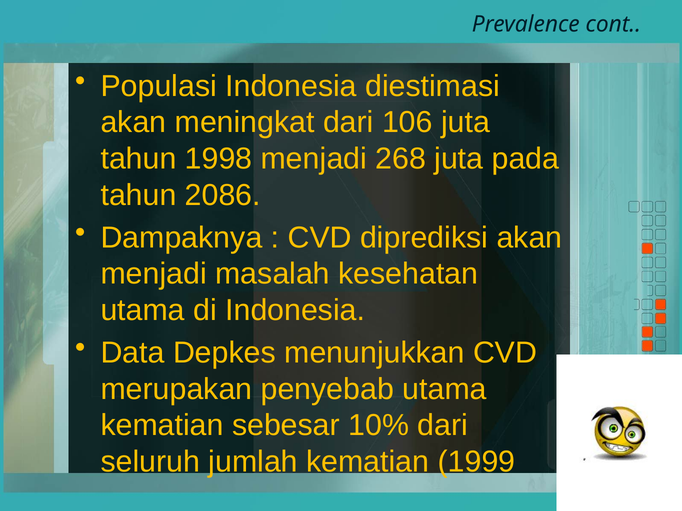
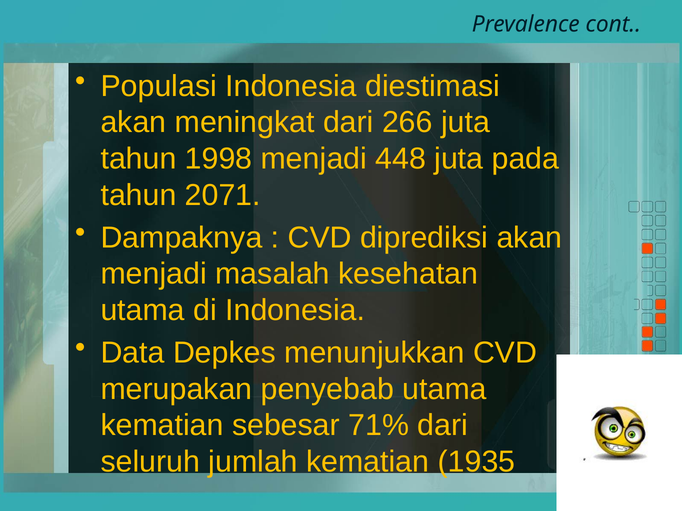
106: 106 -> 266
268: 268 -> 448
2086: 2086 -> 2071
10%: 10% -> 71%
1999: 1999 -> 1935
